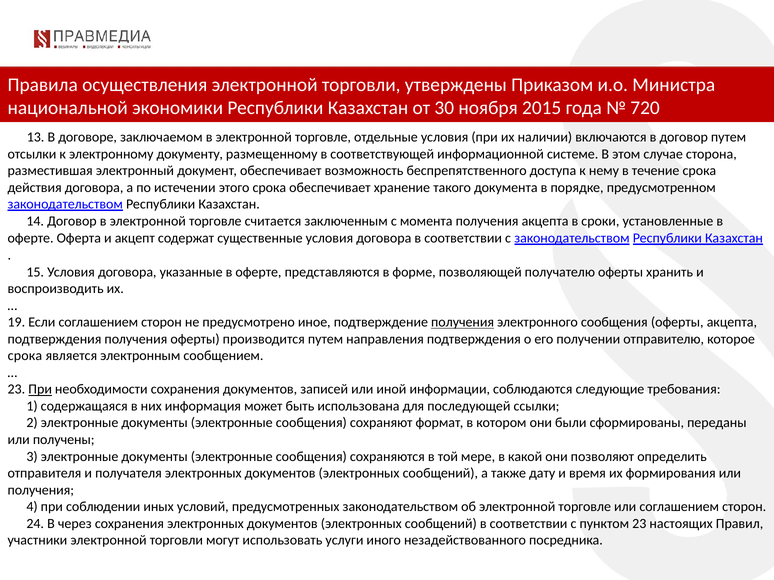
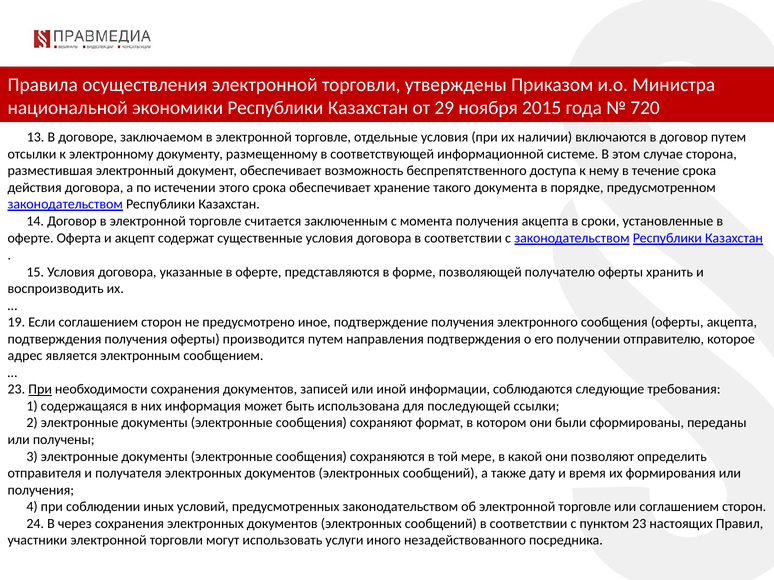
30: 30 -> 29
получения at (463, 323) underline: present -> none
срока at (25, 356): срока -> адрес
